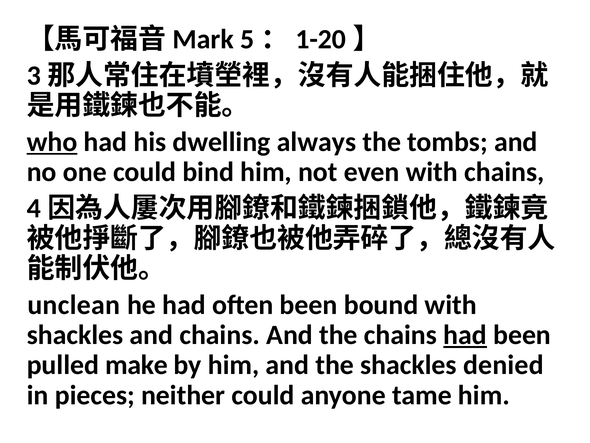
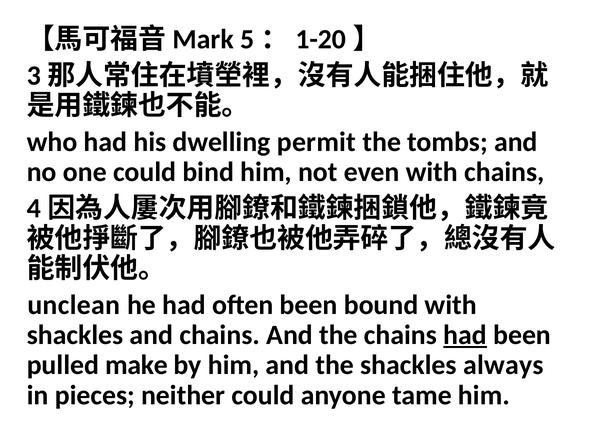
who underline: present -> none
always: always -> permit
denied: denied -> always
